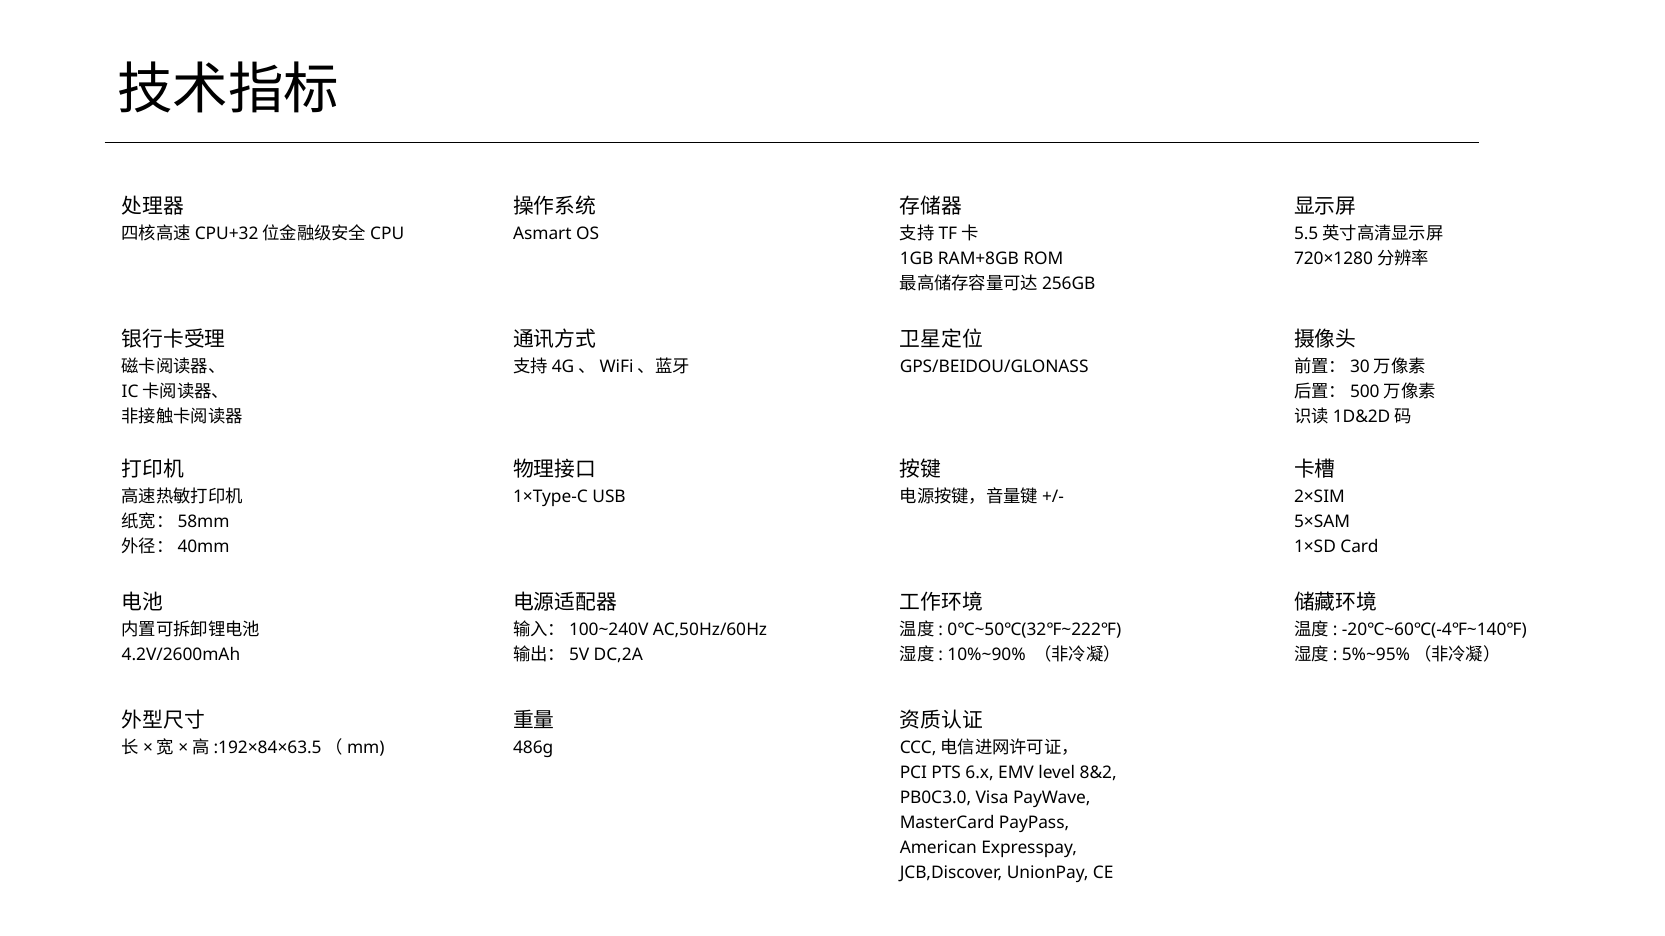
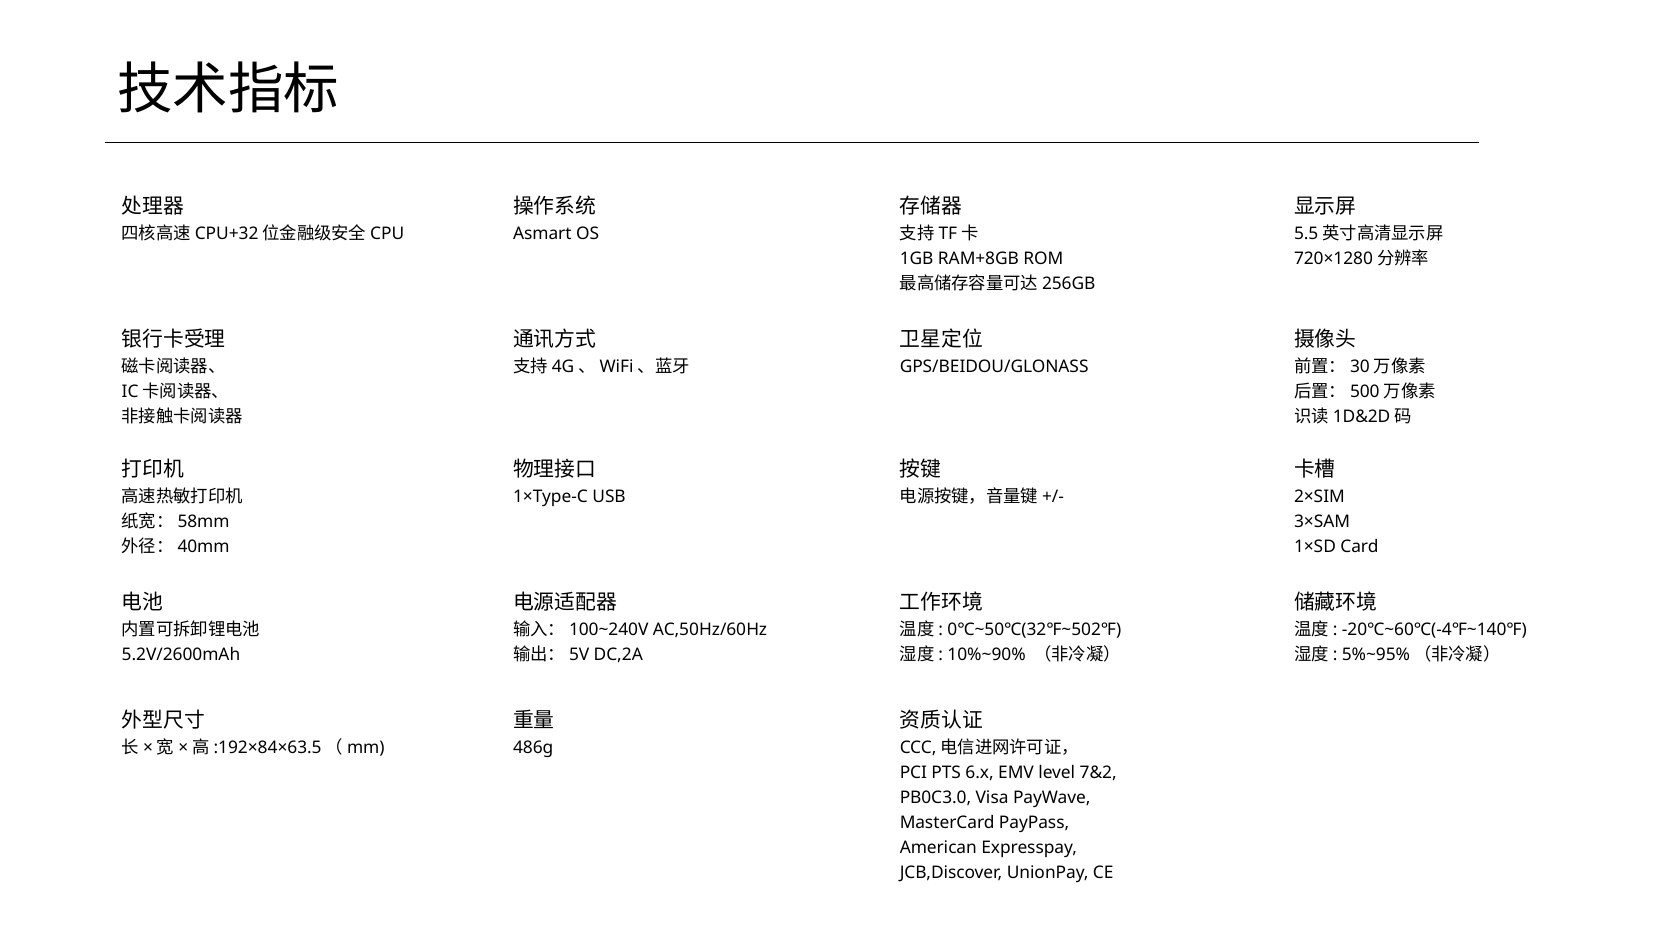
5×SAM: 5×SAM -> 3×SAM
0℃~50℃(32℉~222℉: 0℃~50℃(32℉~222℉ -> 0℃~50℃(32℉~502℉
4.2V/2600mAh: 4.2V/2600mAh -> 5.2V/2600mAh
8&2: 8&2 -> 7&2
